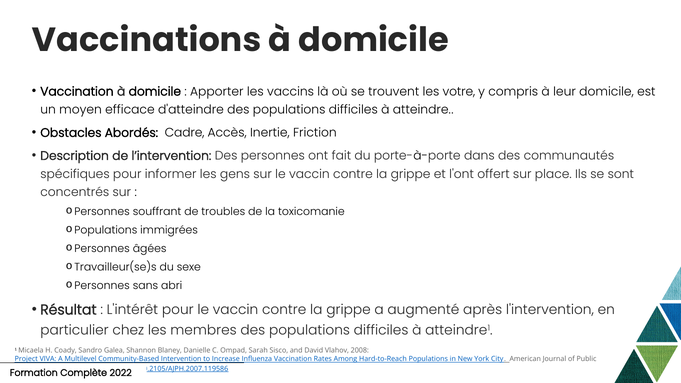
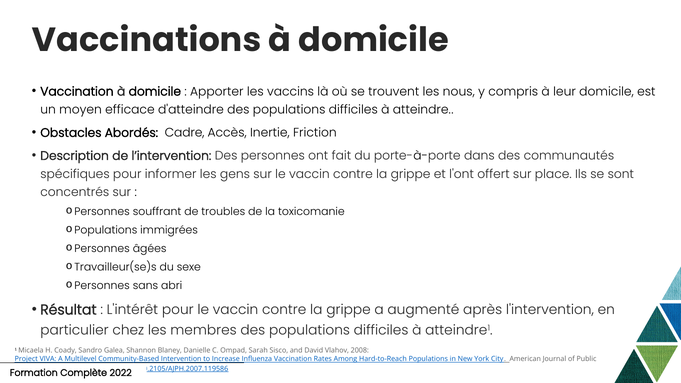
votre: votre -> nous
